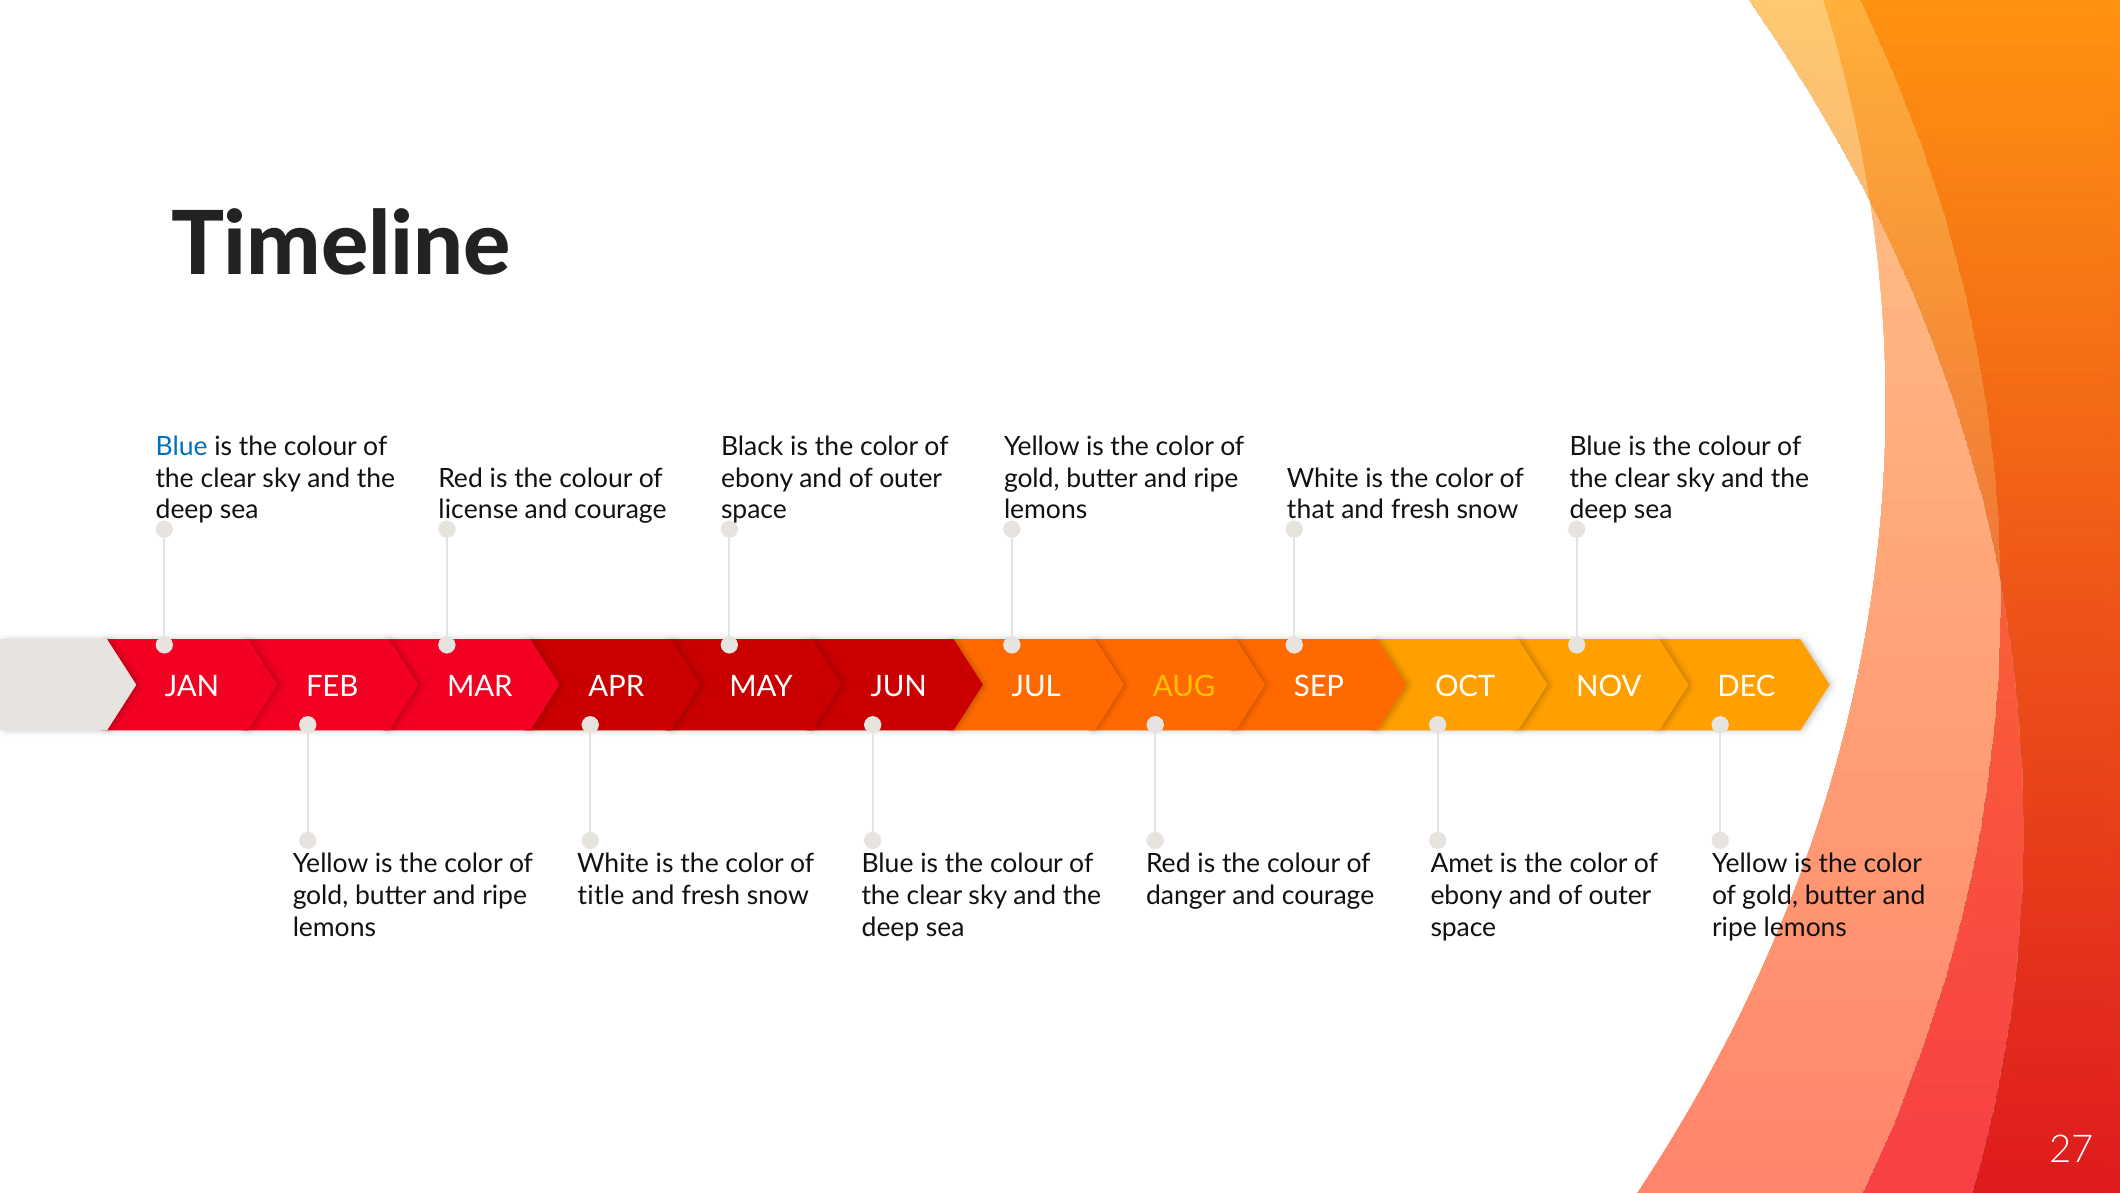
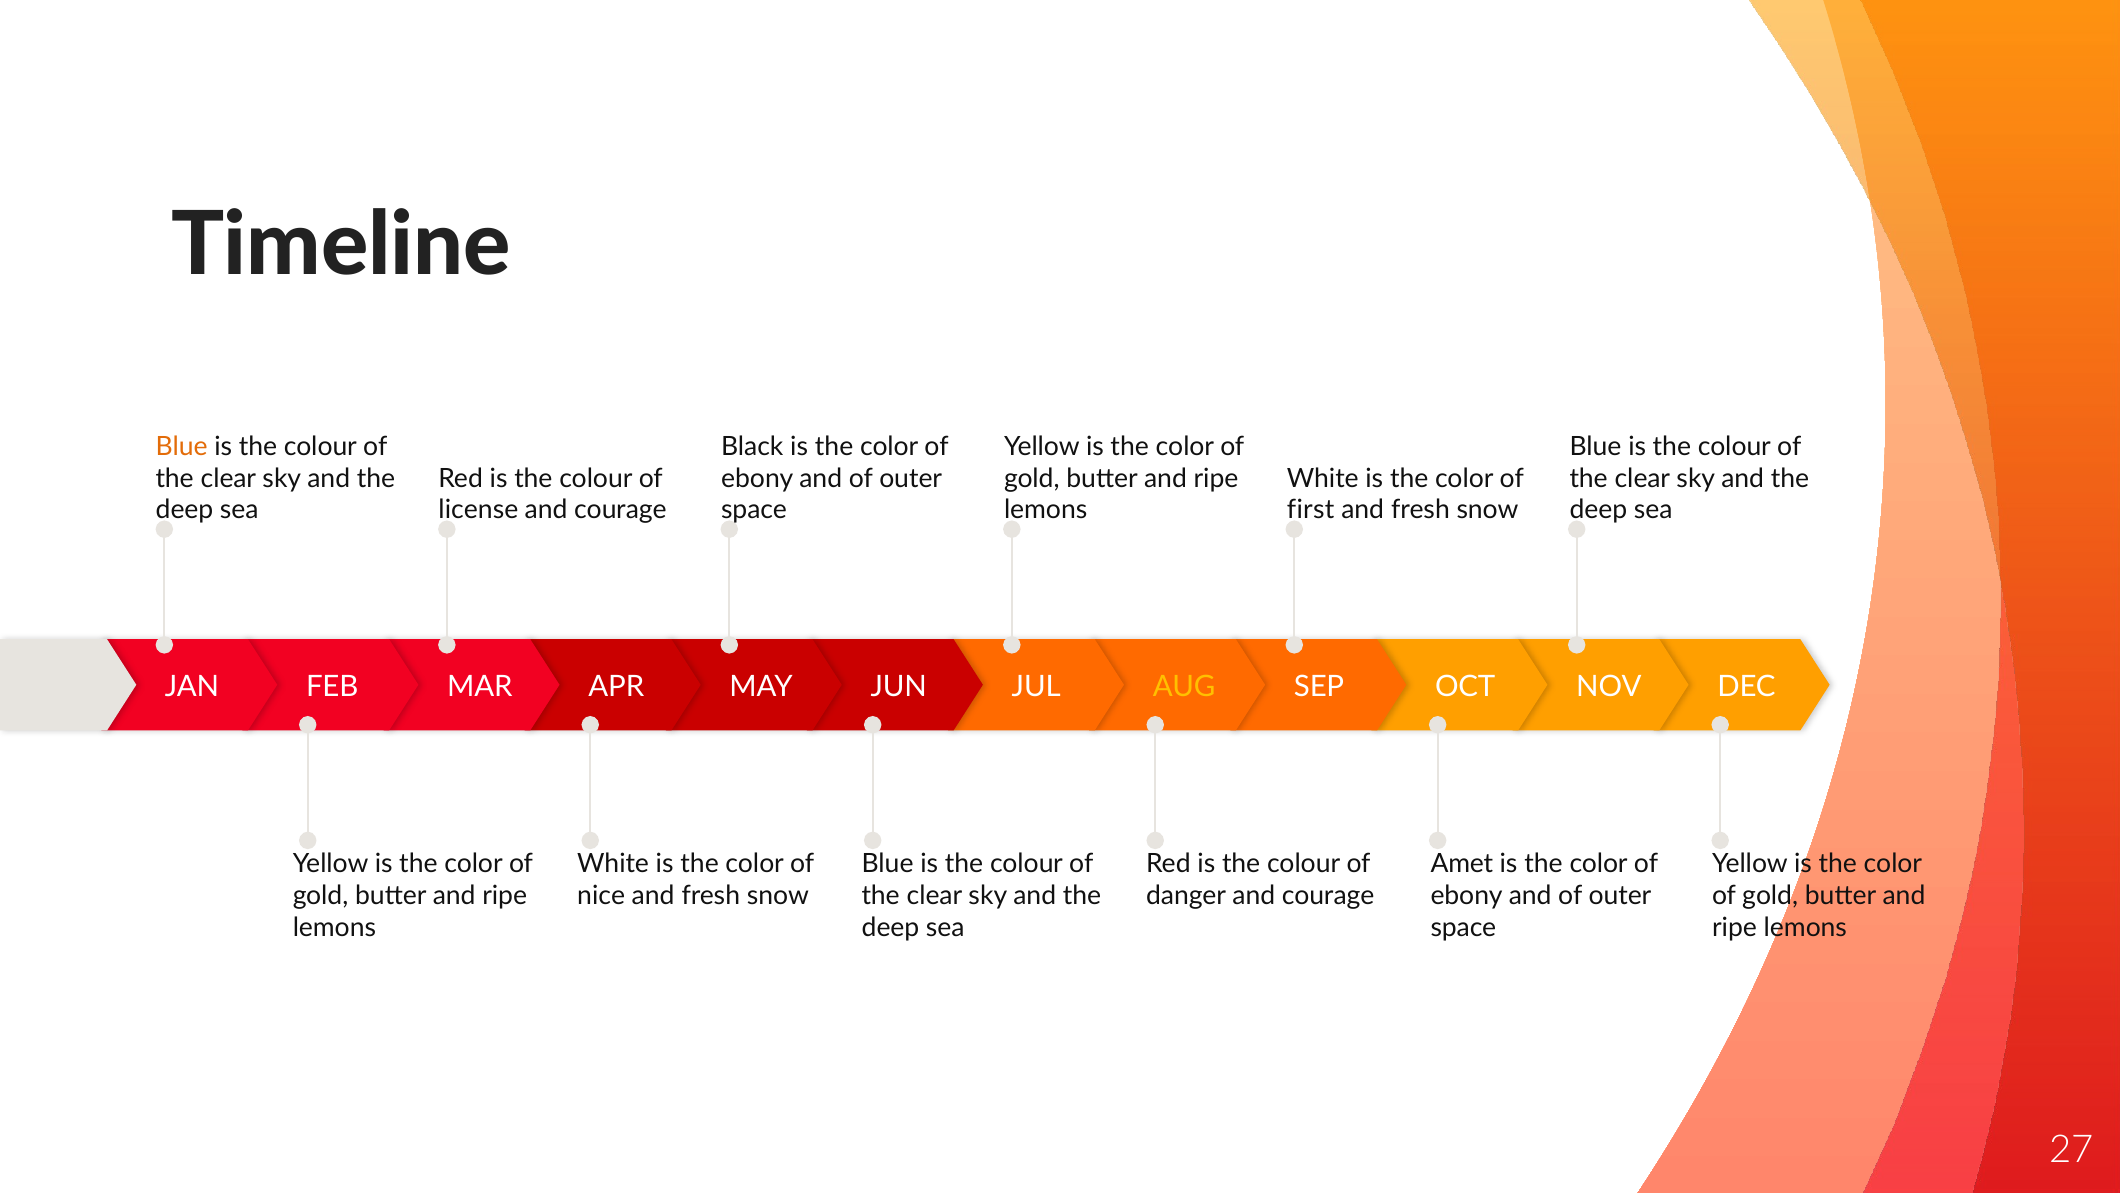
Blue at (182, 446) colour: blue -> orange
that: that -> first
title: title -> nice
